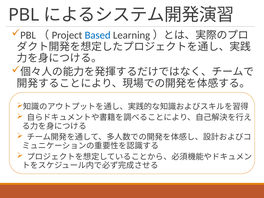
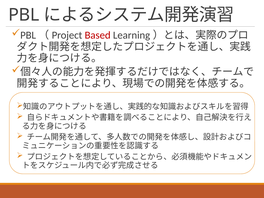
Based colour: blue -> red
